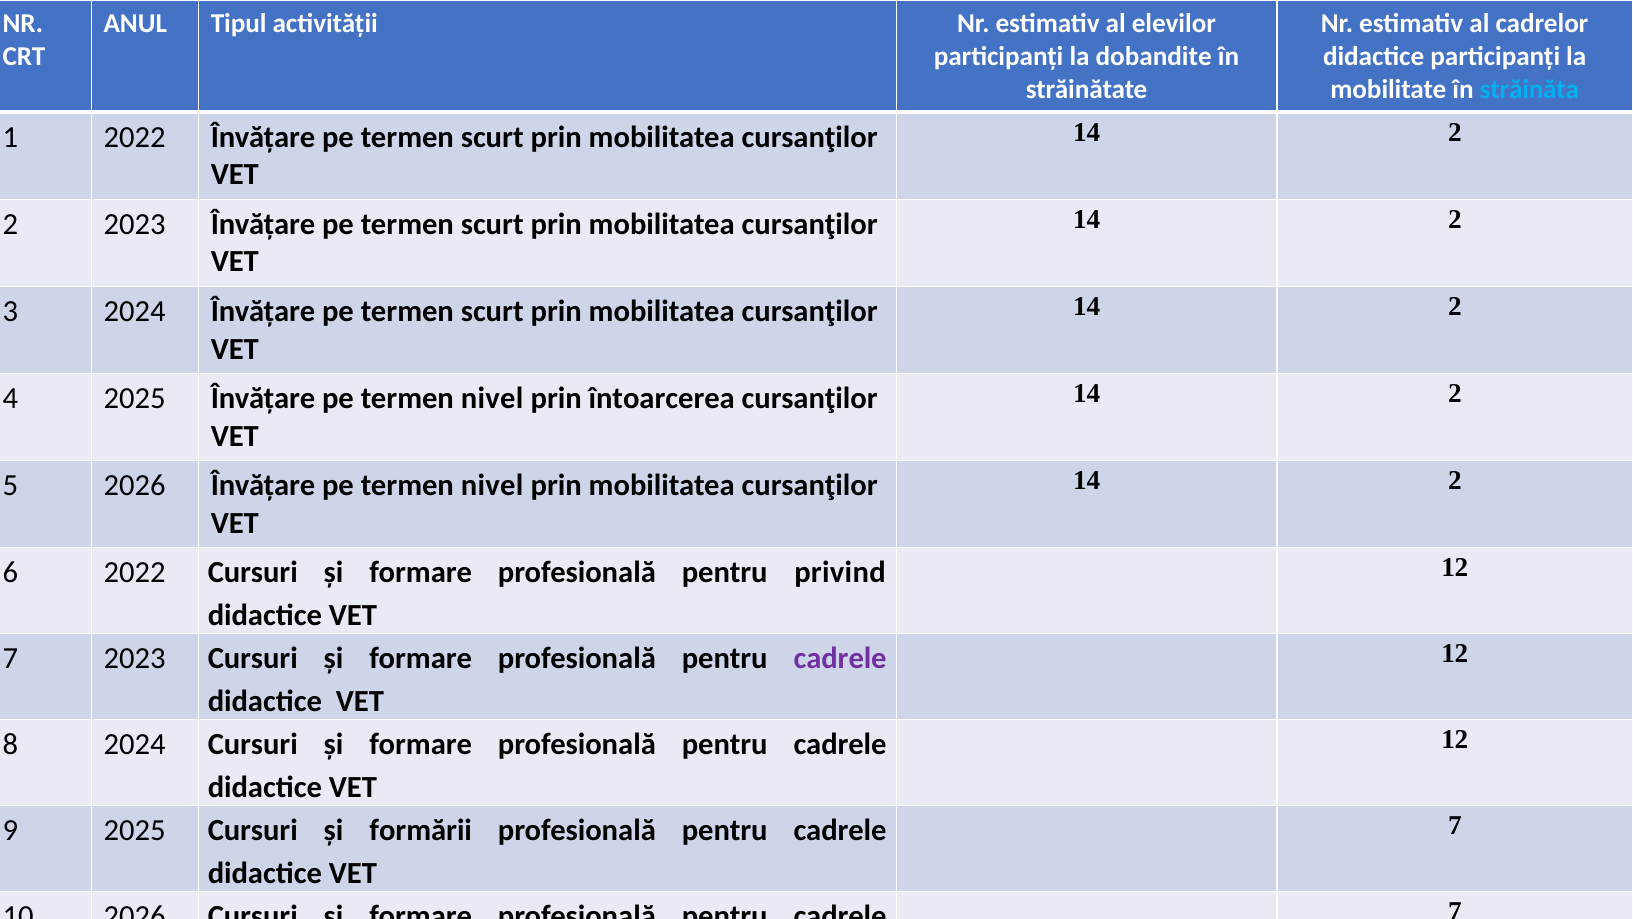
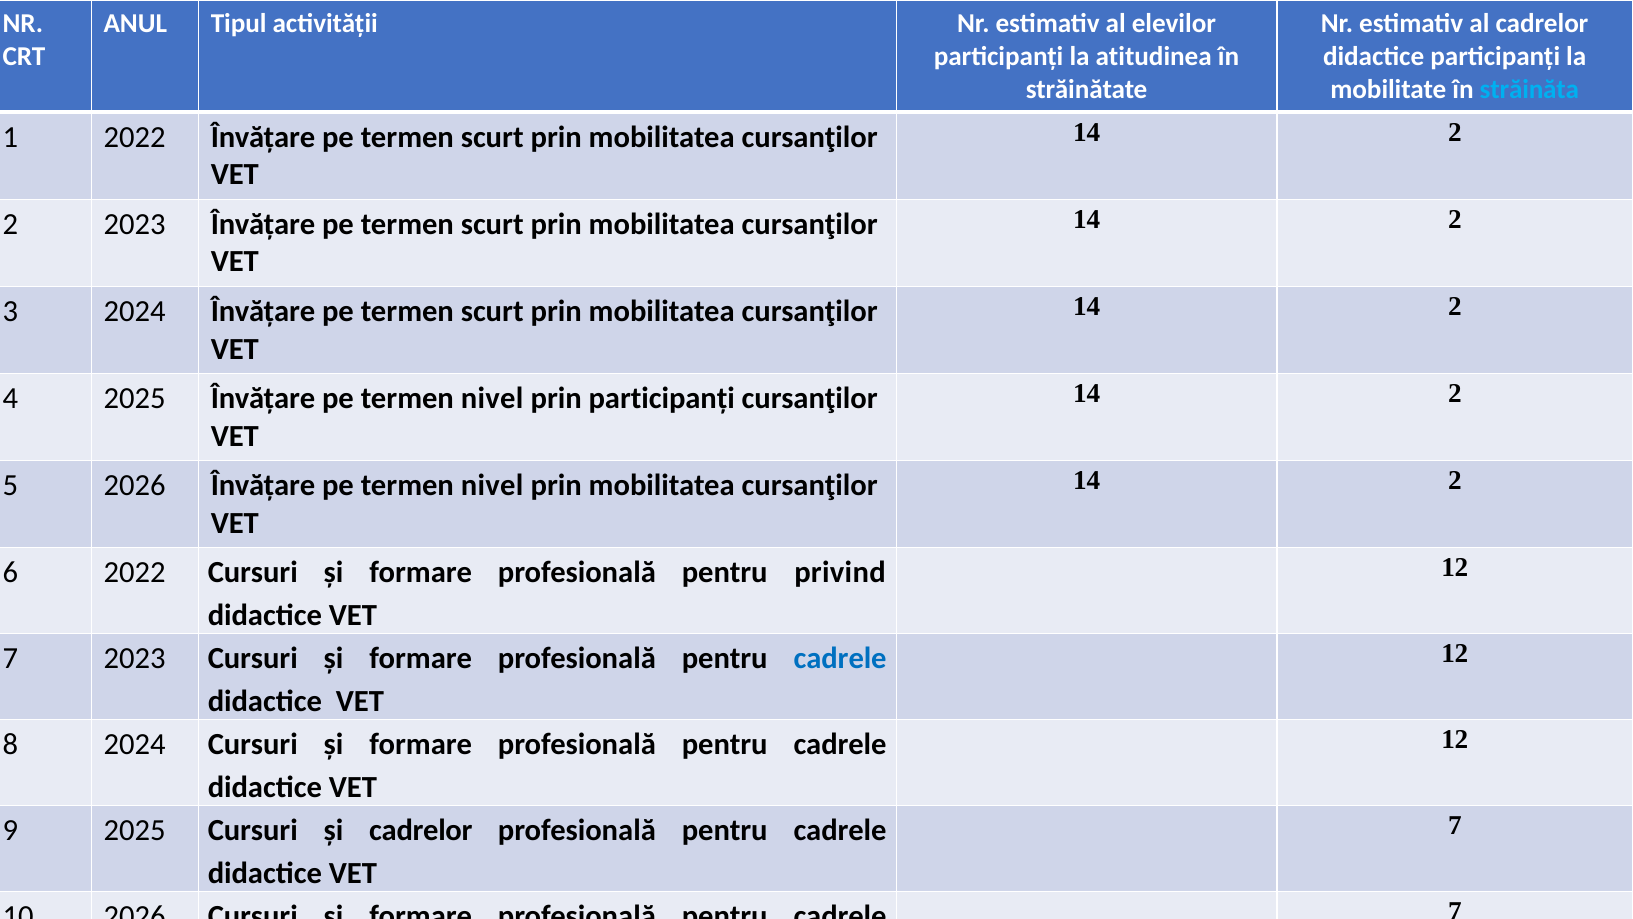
dobandite: dobandite -> atitudinea
prin întoarcerea: întoarcerea -> participanți
cadrele at (840, 658) colour: purple -> blue
și formării: formării -> cadrelor
